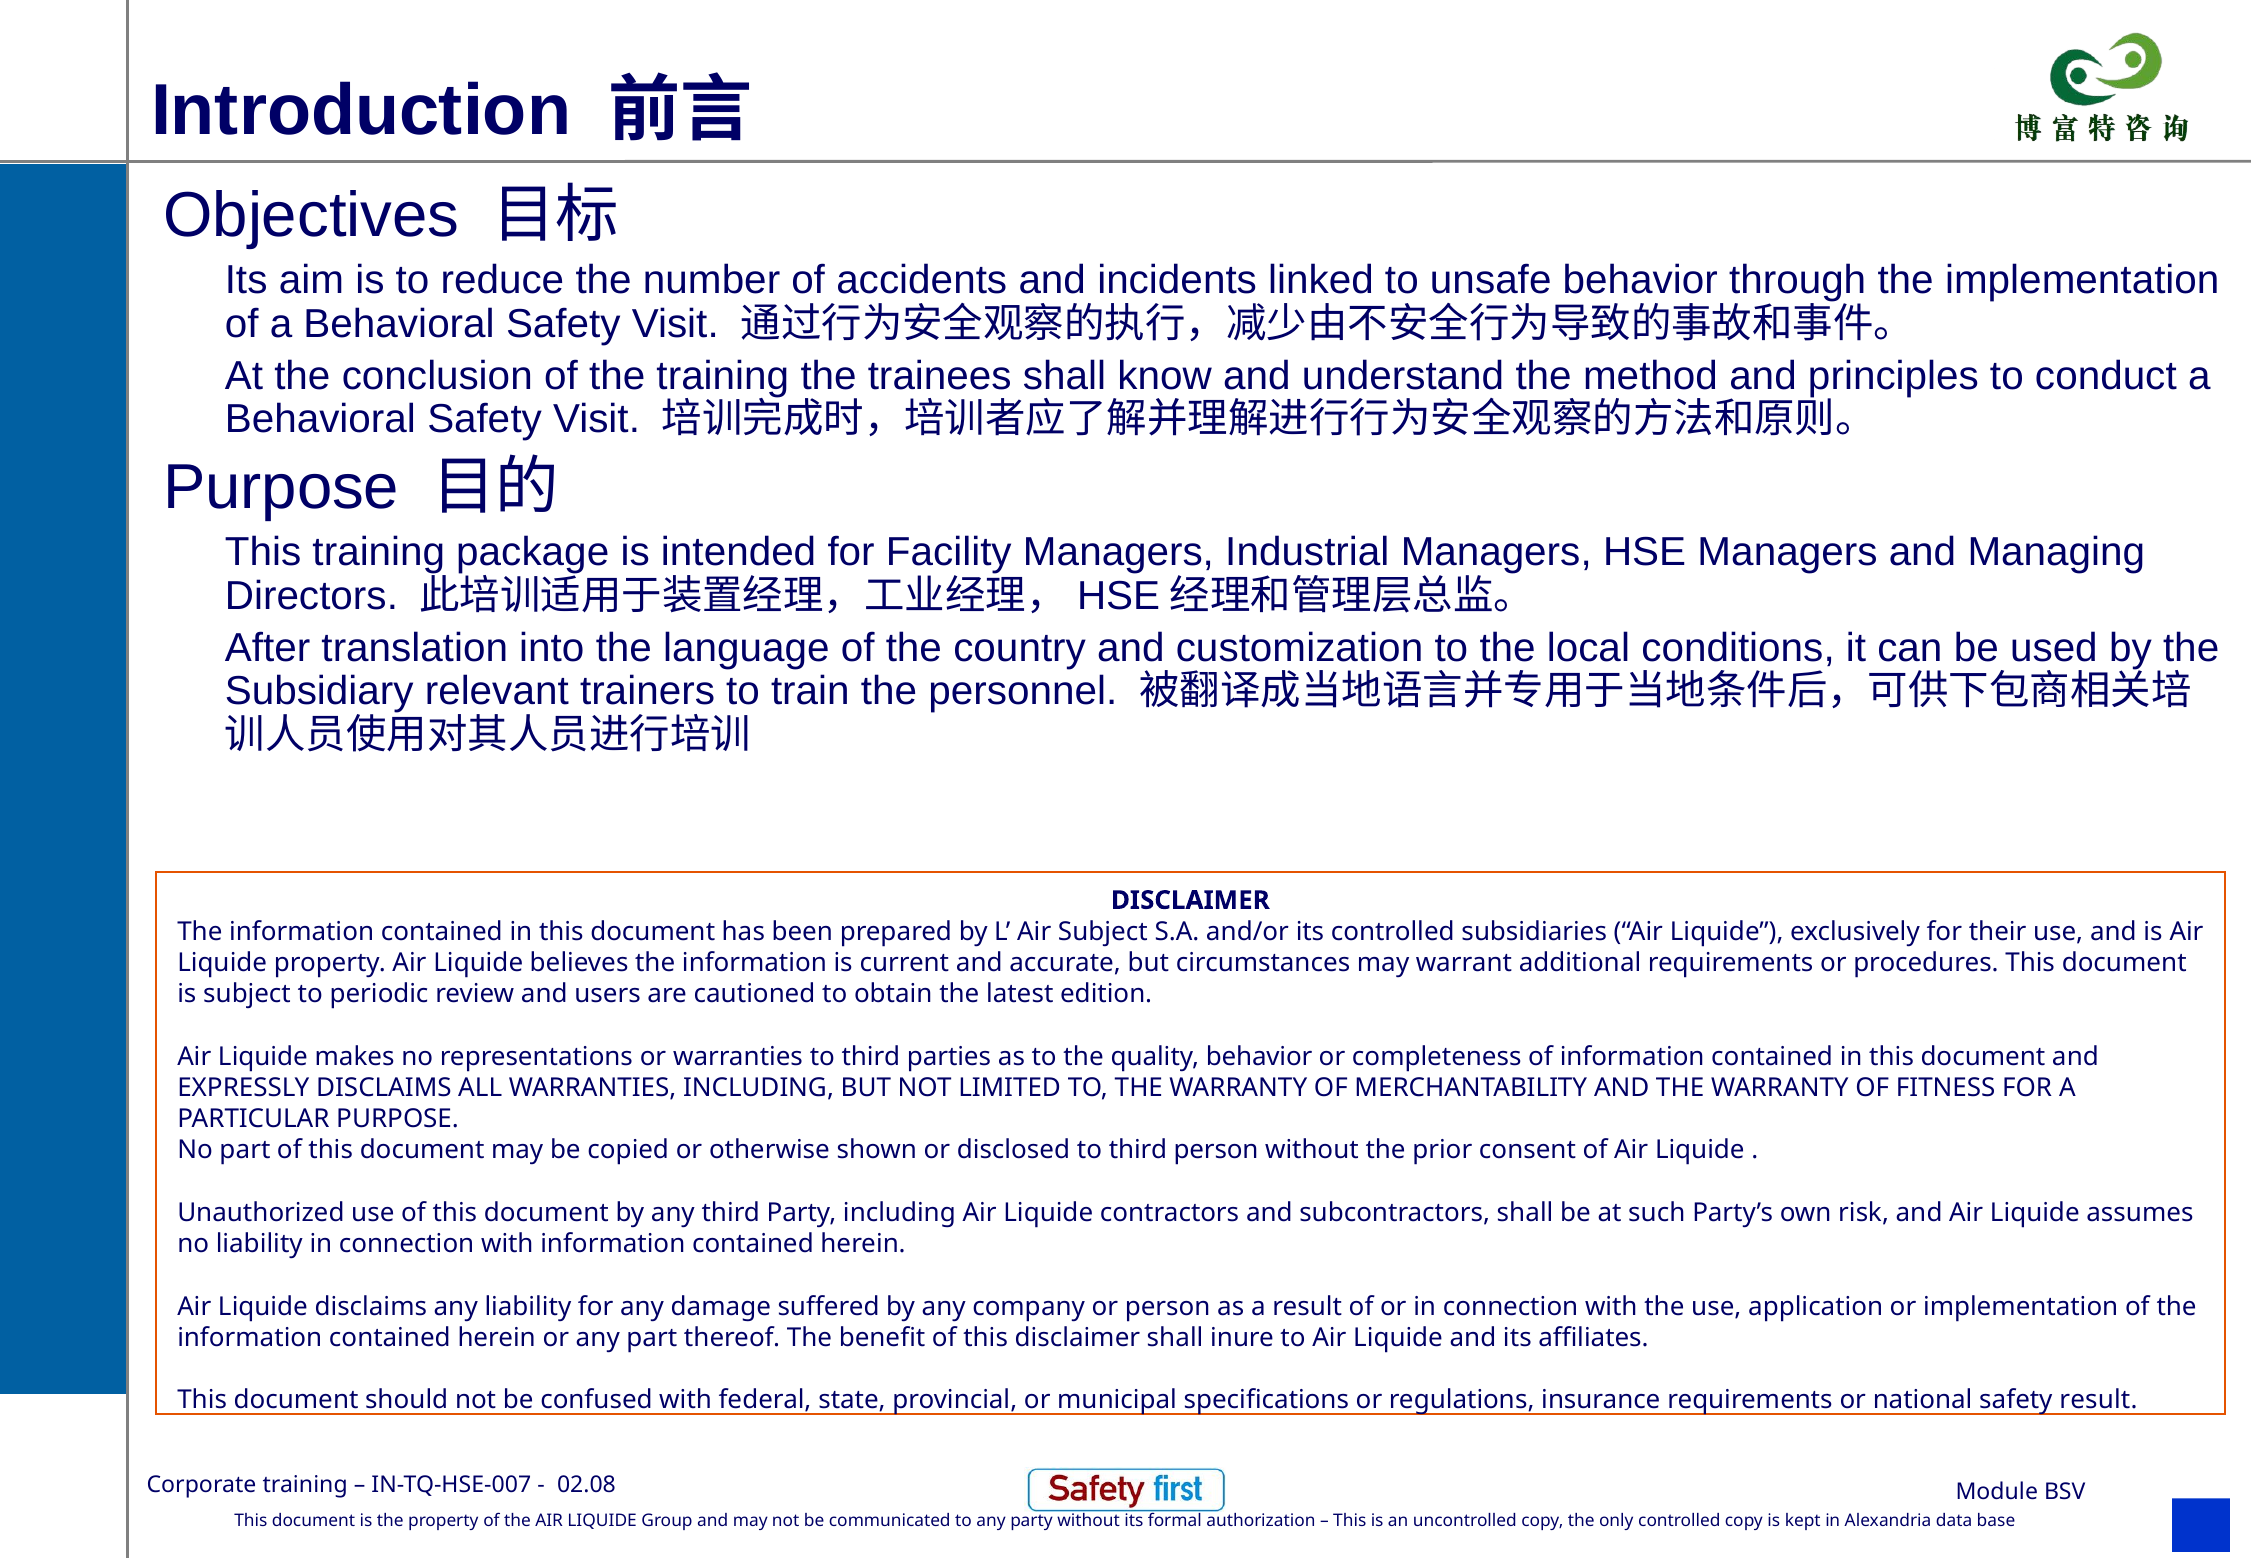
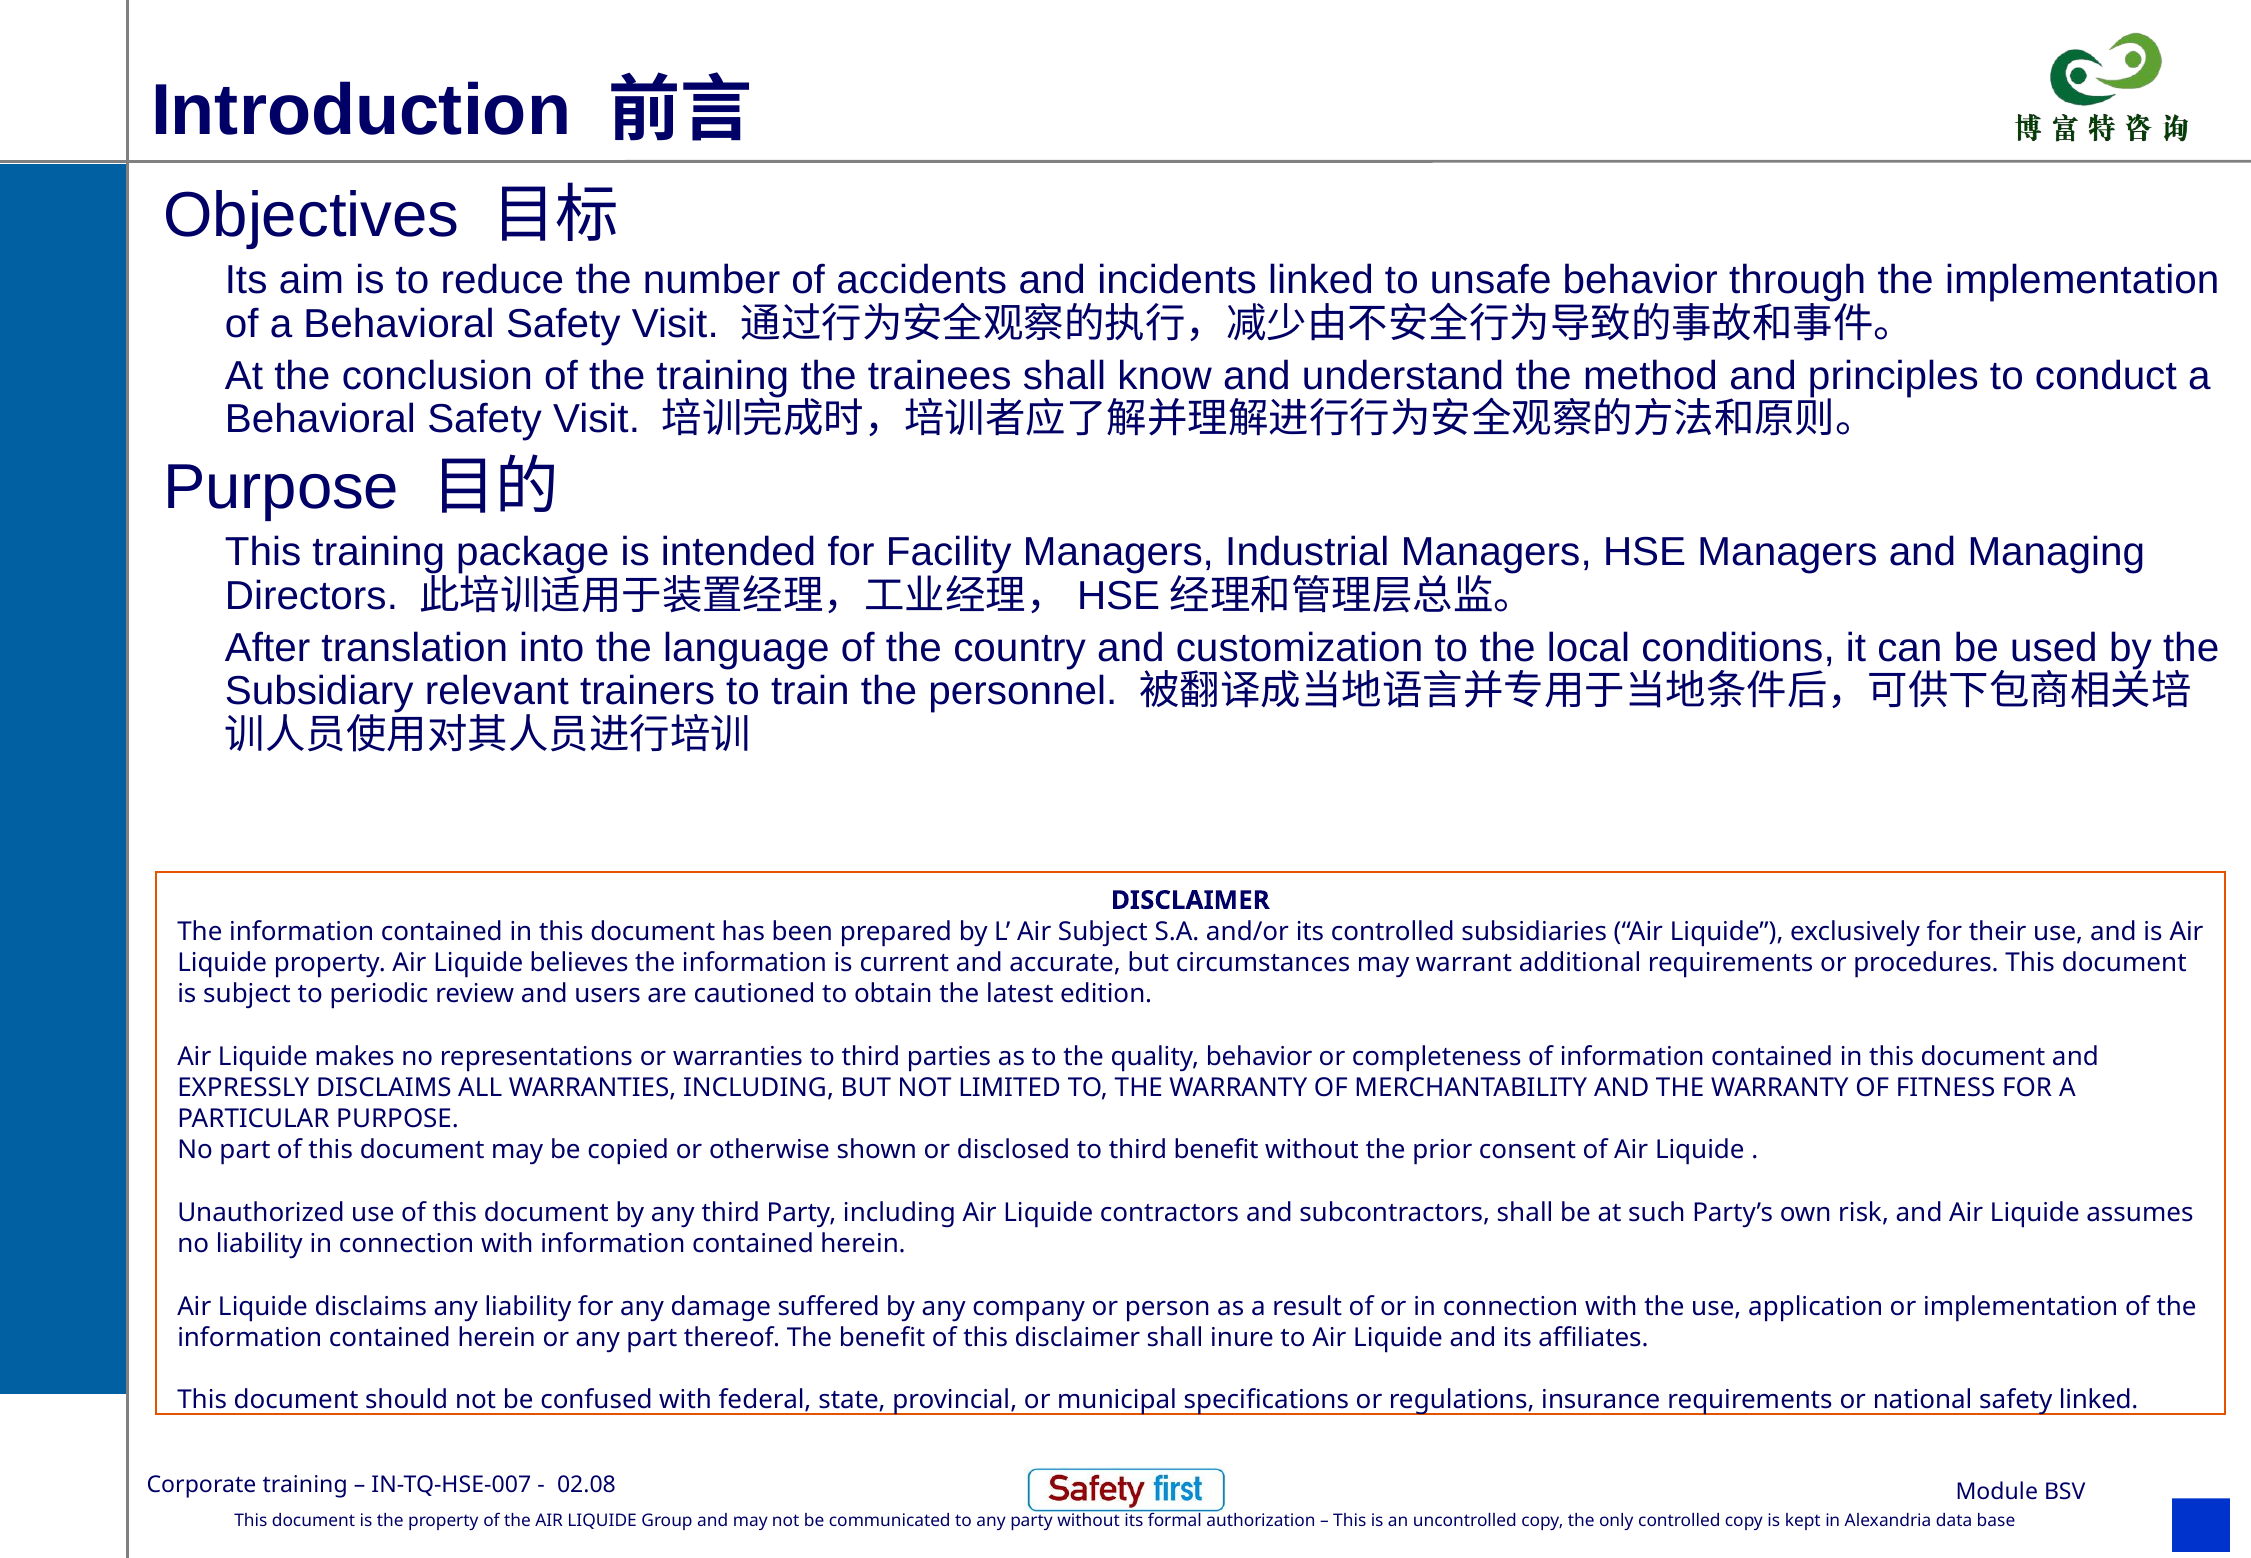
third person: person -> benefit
safety result: result -> linked
